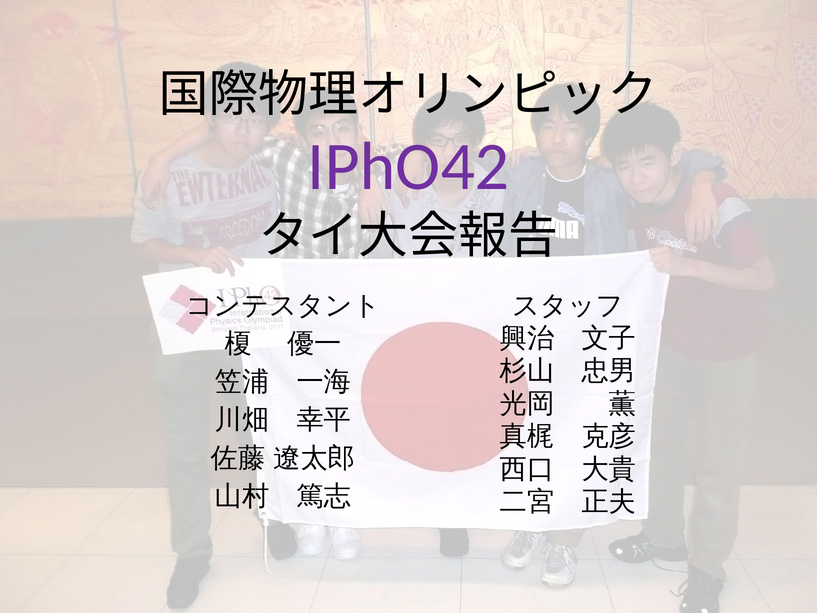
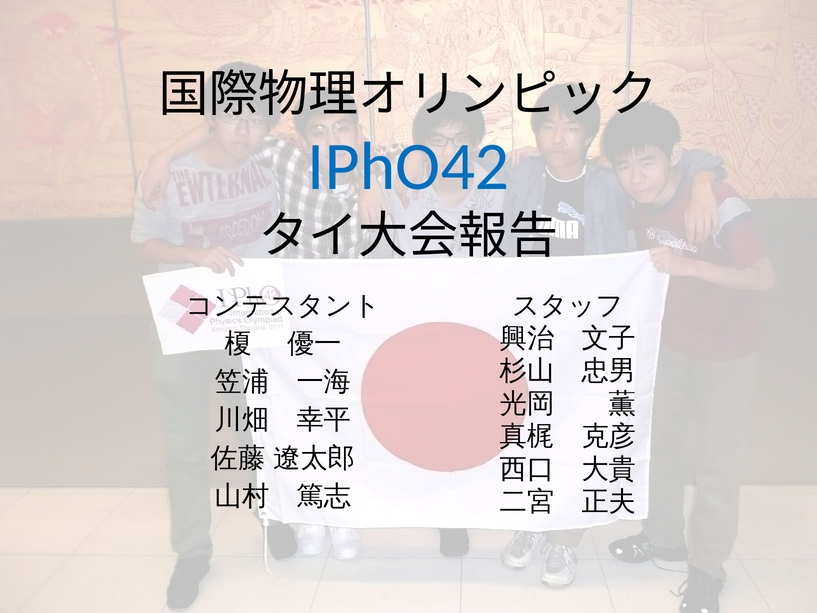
IPhO42 colour: purple -> blue
